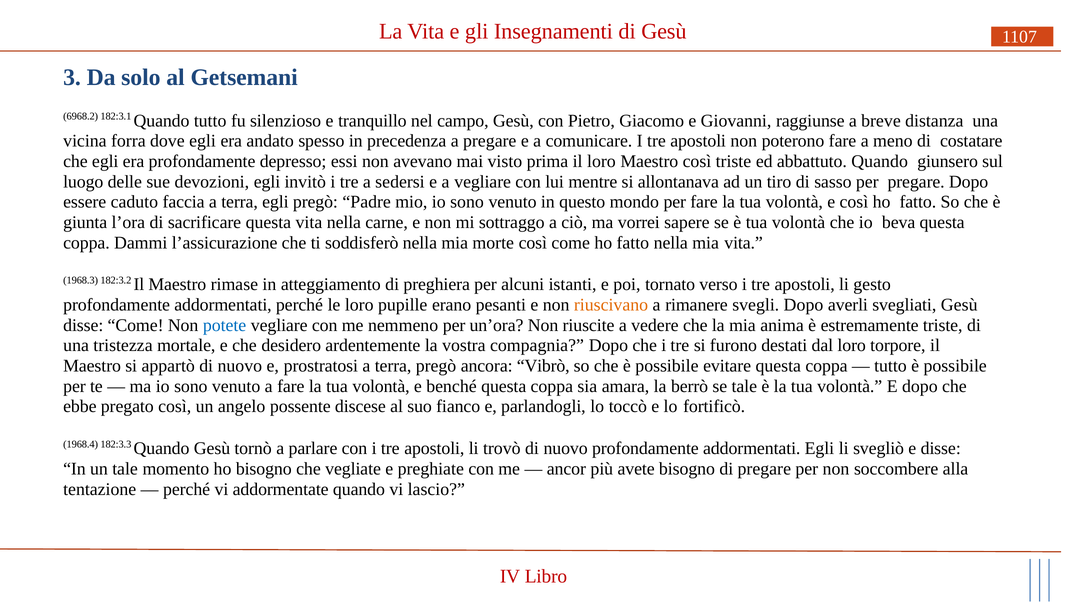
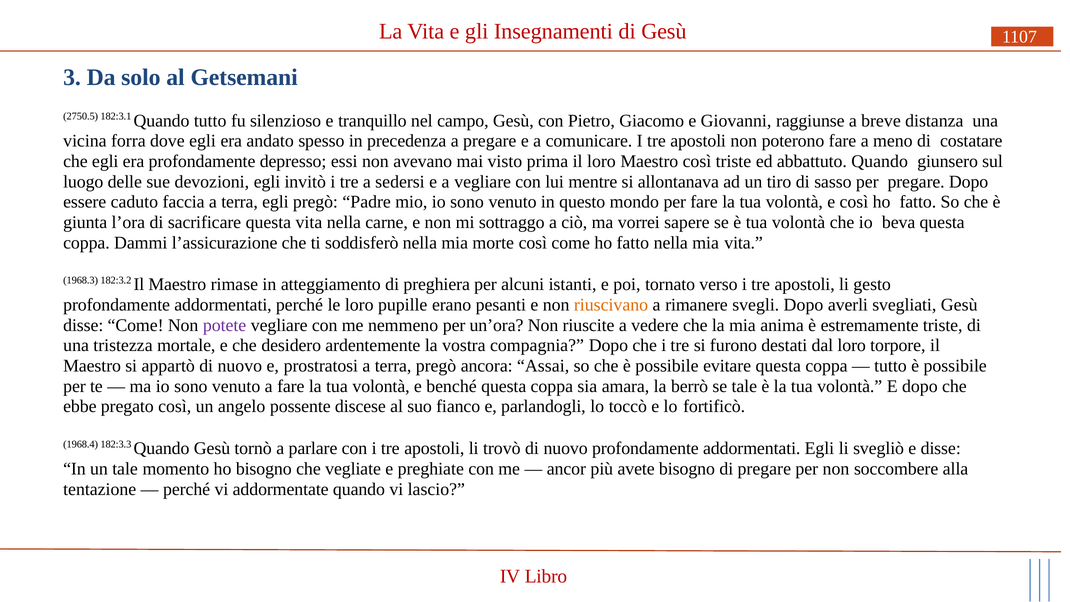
6968.2: 6968.2 -> 2750.5
potete colour: blue -> purple
Vibrò: Vibrò -> Assai
